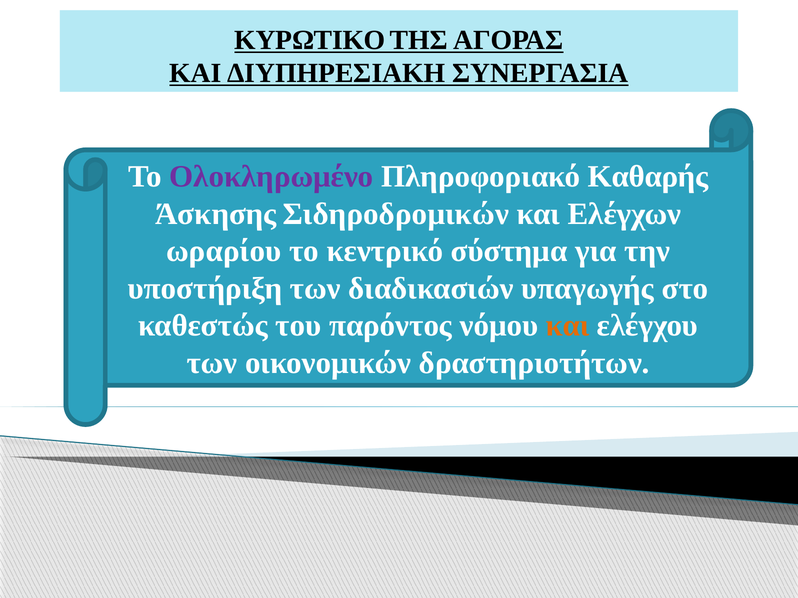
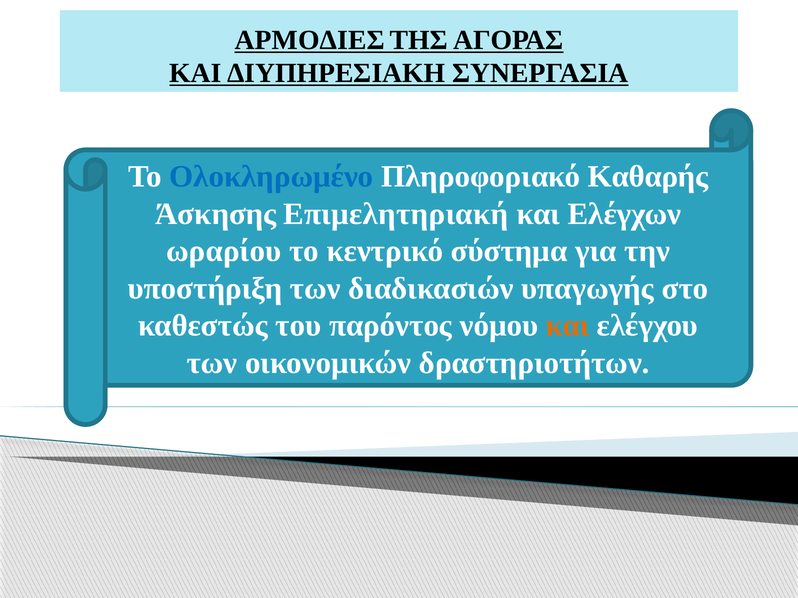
ΚΥΡΩΤΙΚΟ: ΚΥΡΩΤΙΚΟ -> ΑΡΜΟΔΙΕΣ
Ολοκληρωμένο colour: purple -> blue
Σιδηροδρομικών: Σιδηροδρομικών -> Επιμελητηριακή
